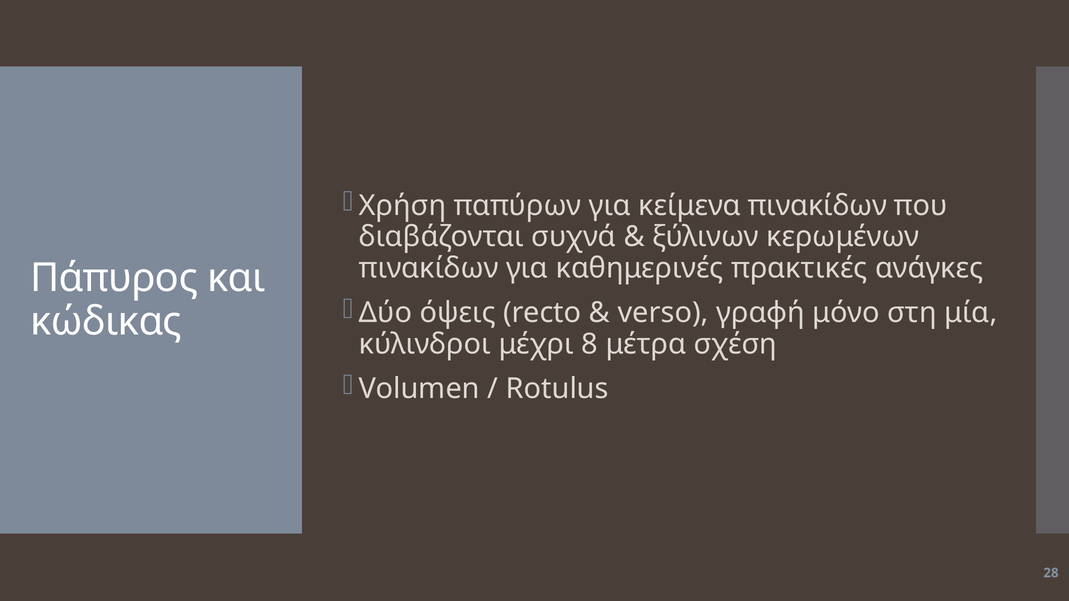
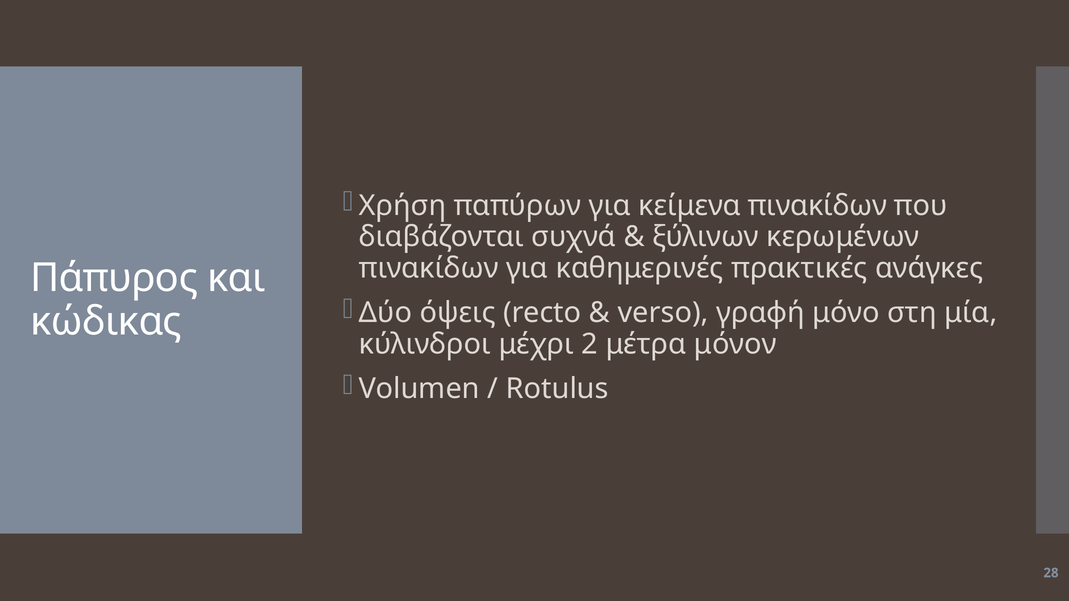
8: 8 -> 2
σχέση: σχέση -> μόνον
